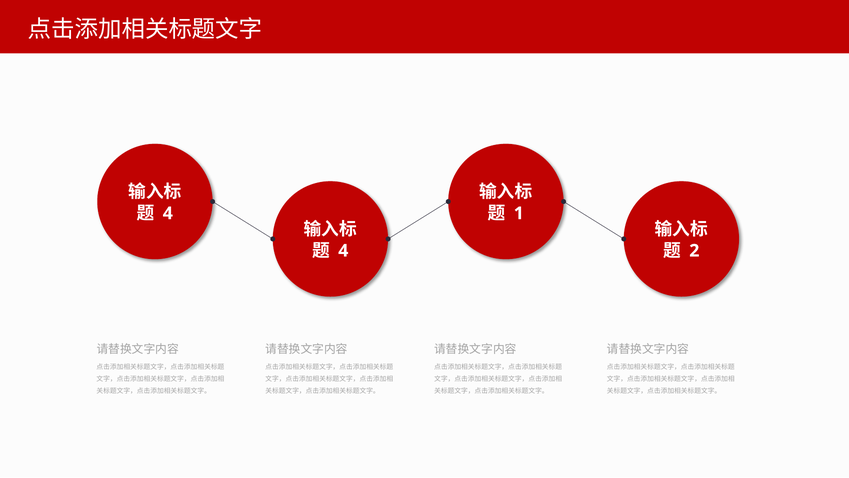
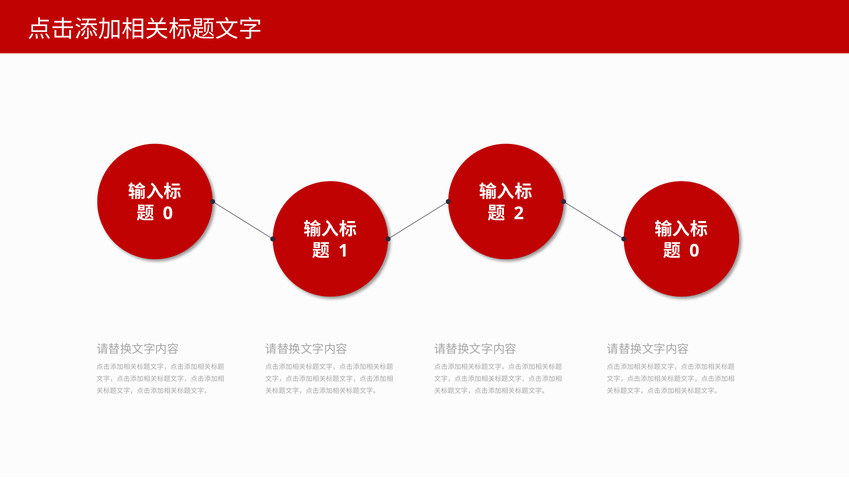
4 at (168, 213): 4 -> 0
1: 1 -> 2
4 at (343, 251): 4 -> 1
2 at (694, 251): 2 -> 0
